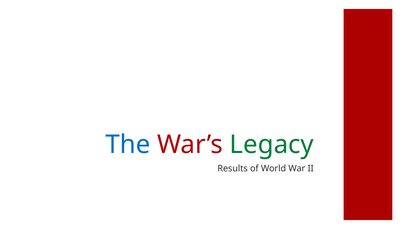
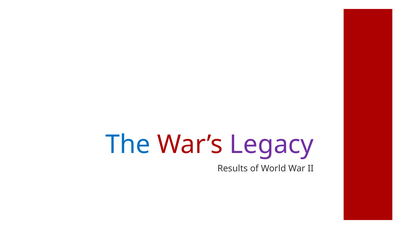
Legacy colour: green -> purple
